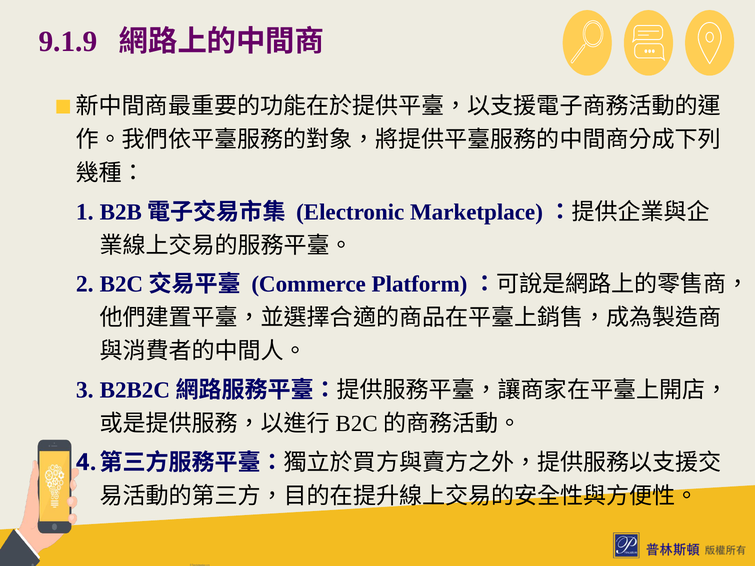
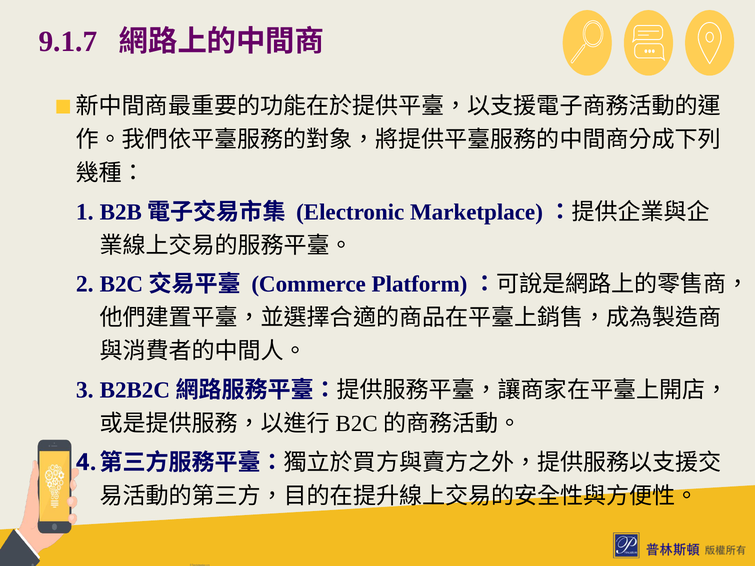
9.1.9: 9.1.9 -> 9.1.7
